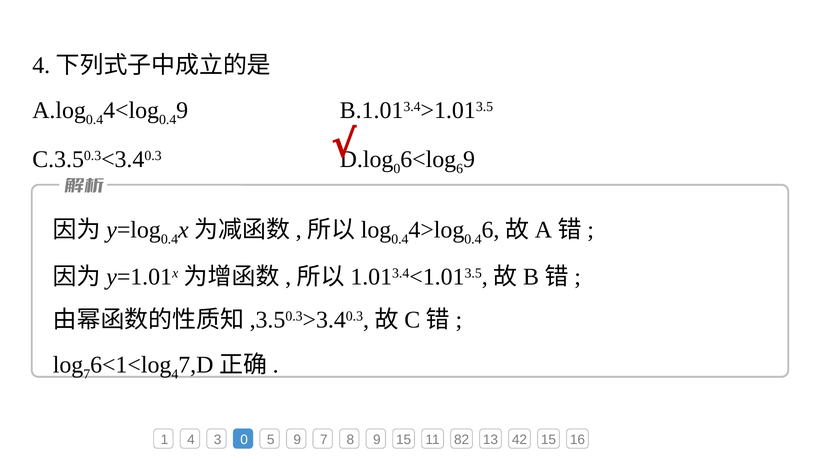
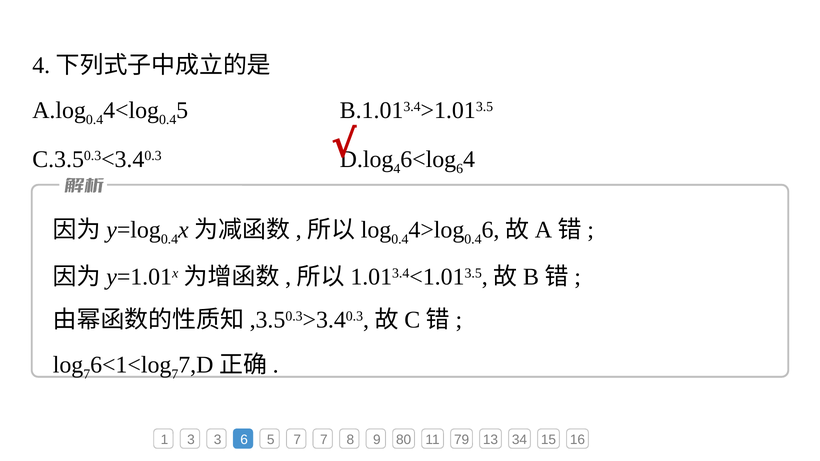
9 at (182, 111): 9 -> 5
0 at (397, 169): 0 -> 4
6 9: 9 -> 4
4 at (175, 375): 4 -> 7
1 4: 4 -> 3
3 0: 0 -> 6
5 9: 9 -> 7
9 15: 15 -> 80
82: 82 -> 79
42: 42 -> 34
